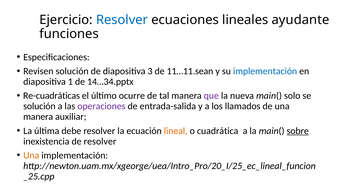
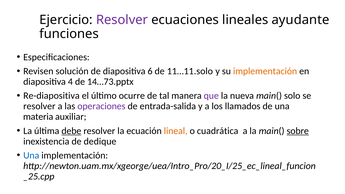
Resolver at (122, 20) colour: blue -> purple
3: 3 -> 6
11…11.sean: 11…11.sean -> 11…11.solo
implementación at (265, 71) colour: blue -> orange
1: 1 -> 4
14…34.pptx: 14…34.pptx -> 14…73.pptx
Re-cuadráticas: Re-cuadráticas -> Re-diapositiva
solución at (39, 106): solución -> resolver
manera at (38, 117): manera -> materia
debe underline: none -> present
de resolver: resolver -> dedique
Una at (31, 155) colour: orange -> blue
